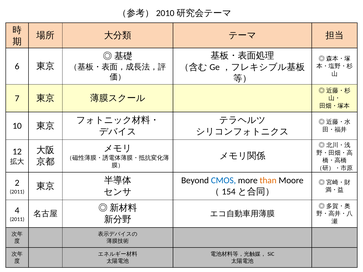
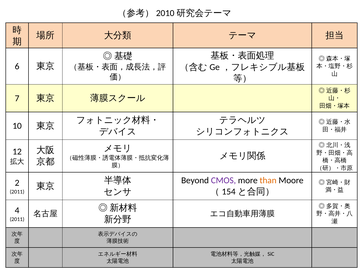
CMOS colour: blue -> purple
